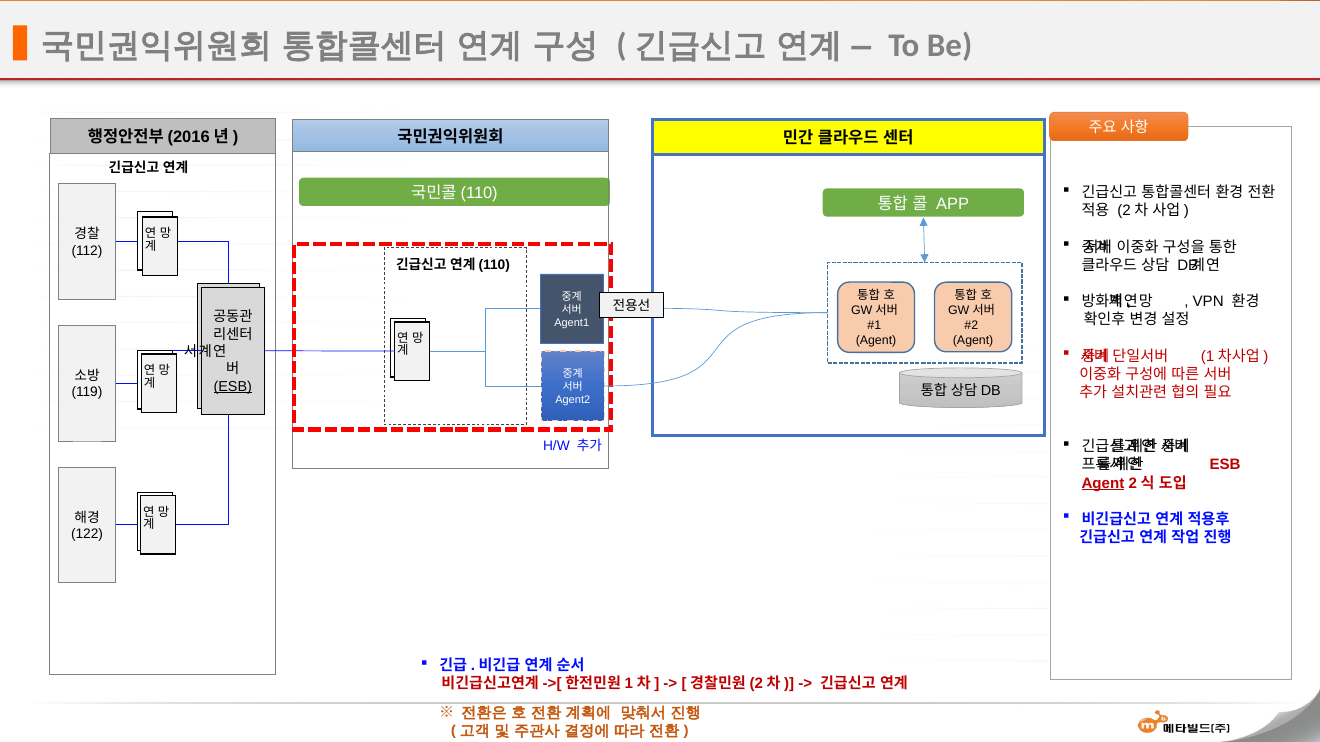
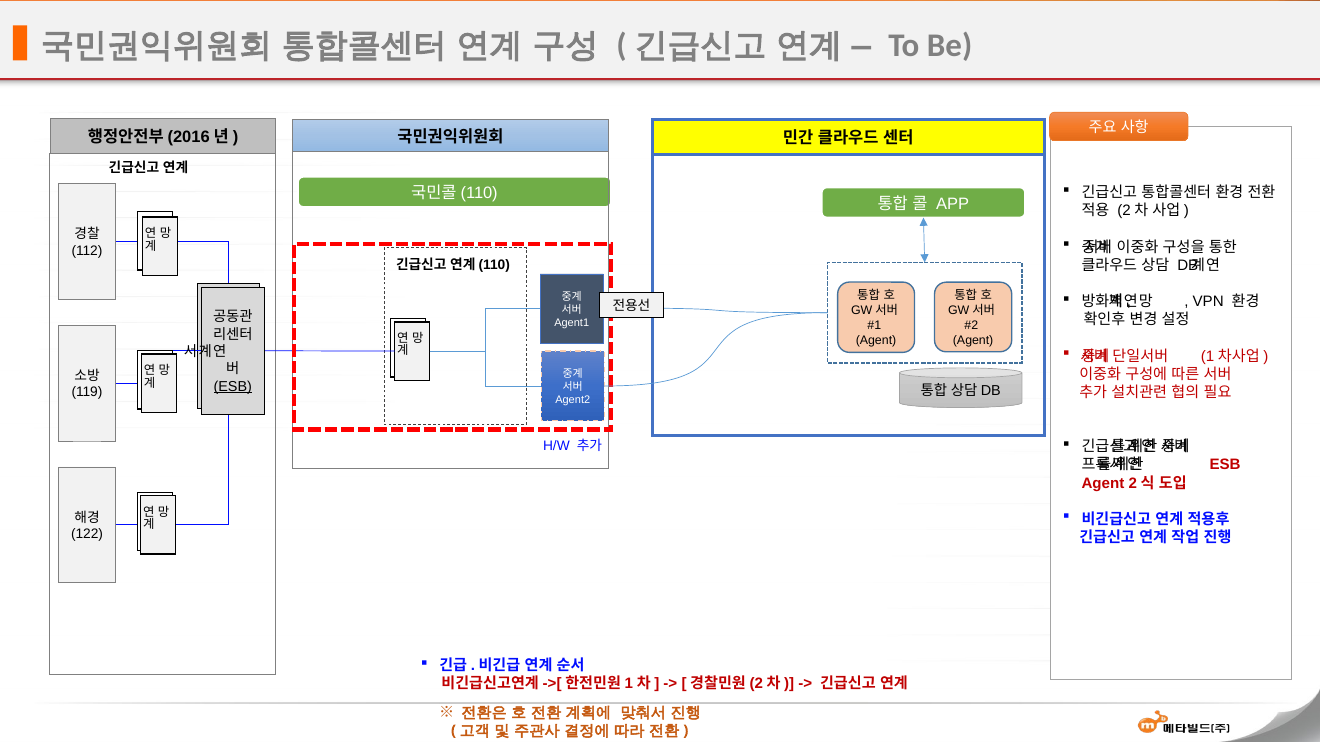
Agent at (1103, 483) underline: present -> none
